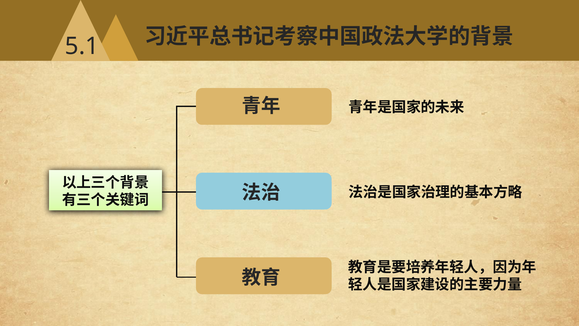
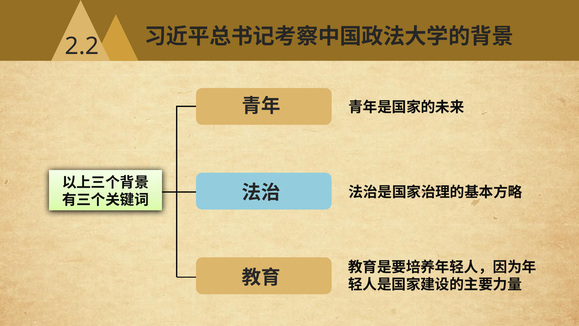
5.1: 5.1 -> 2.2
